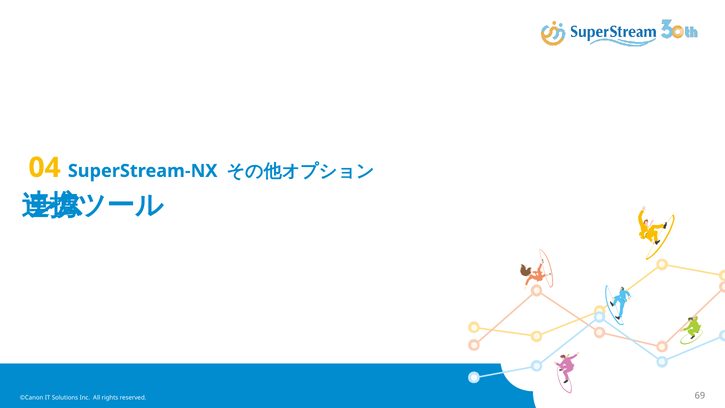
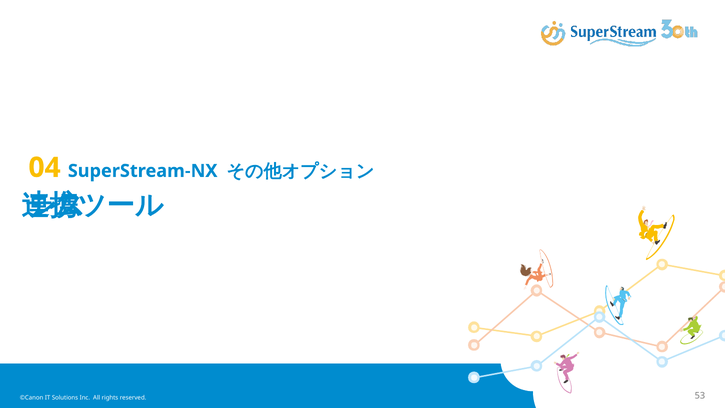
69: 69 -> 53
